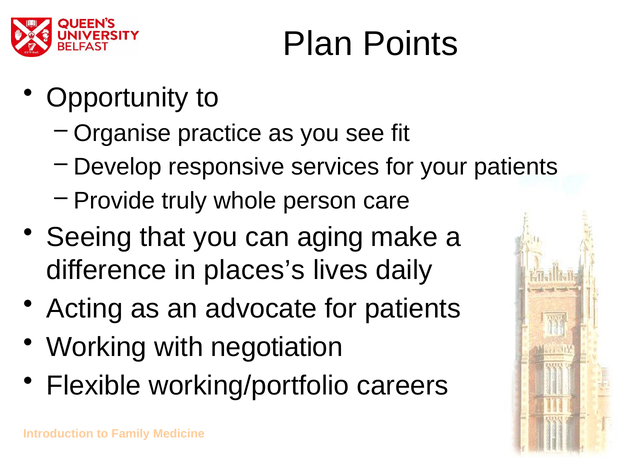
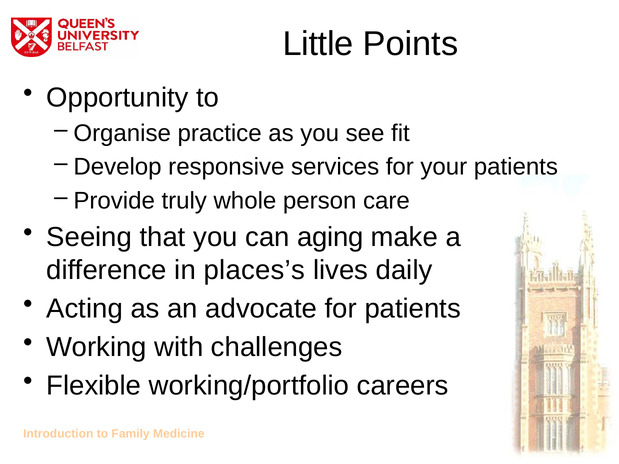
Plan: Plan -> Little
negotiation: negotiation -> challenges
